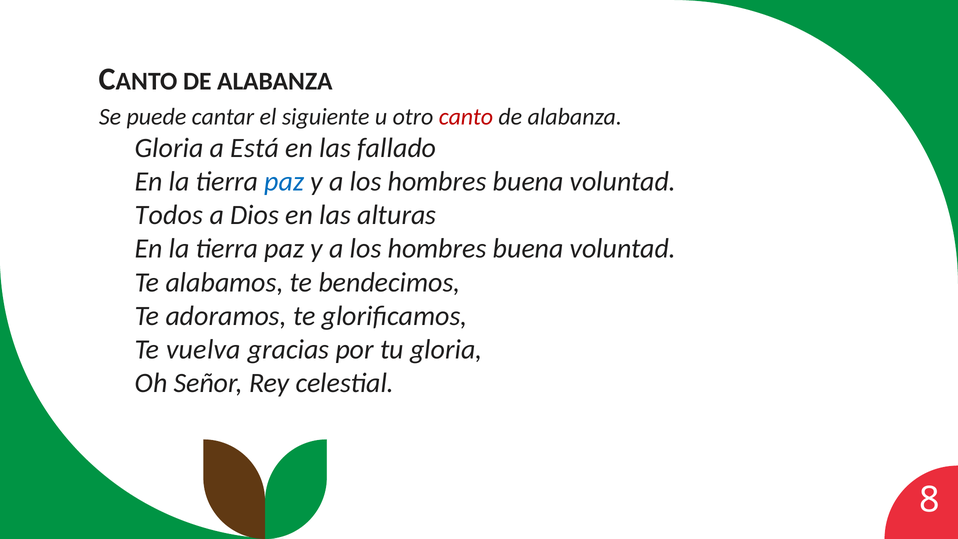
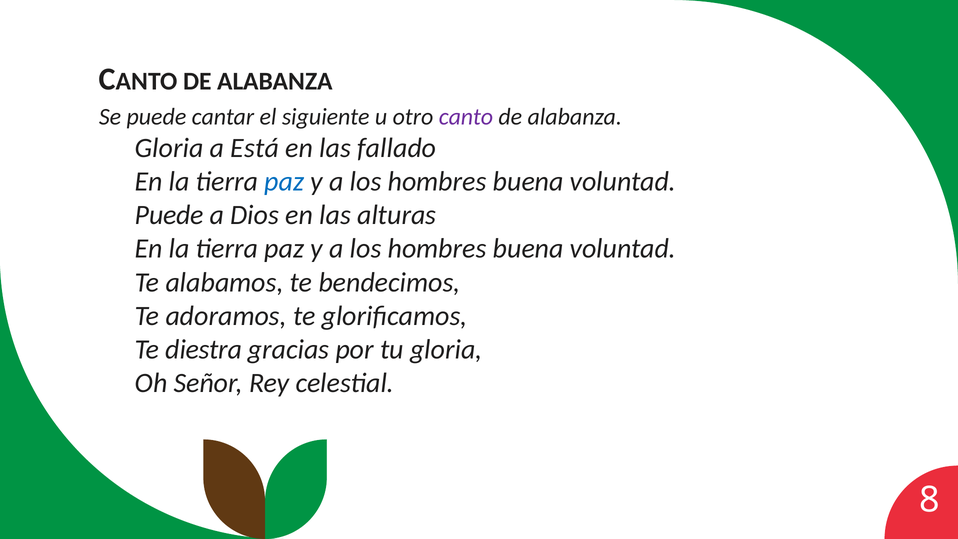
canto colour: red -> purple
Todos at (169, 215): Todos -> Puede
vuelva: vuelva -> diestra
